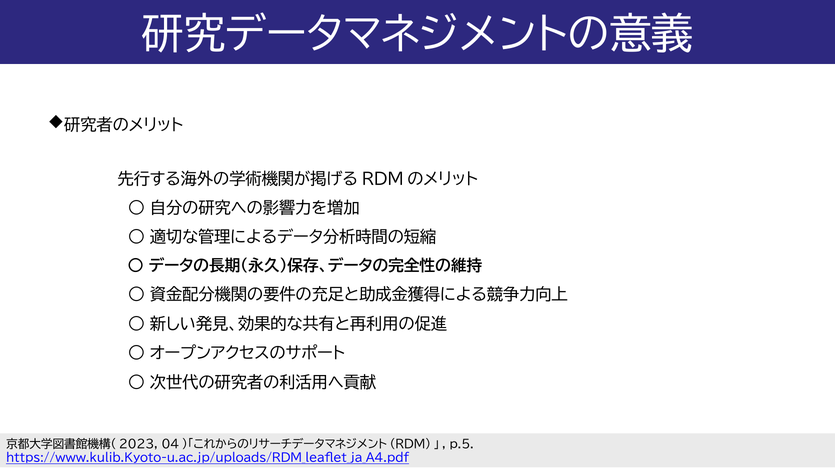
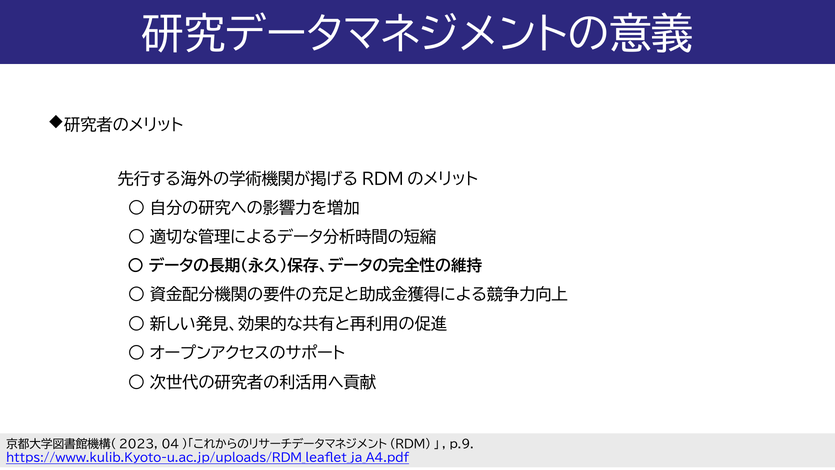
p.5: p.5 -> p.9
